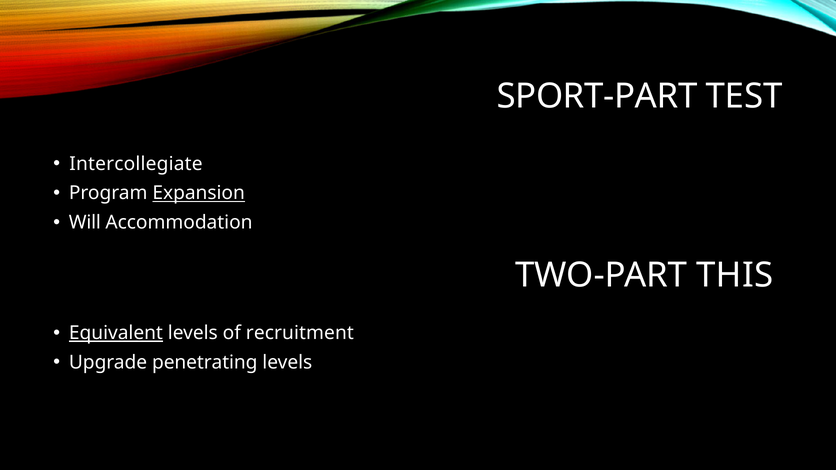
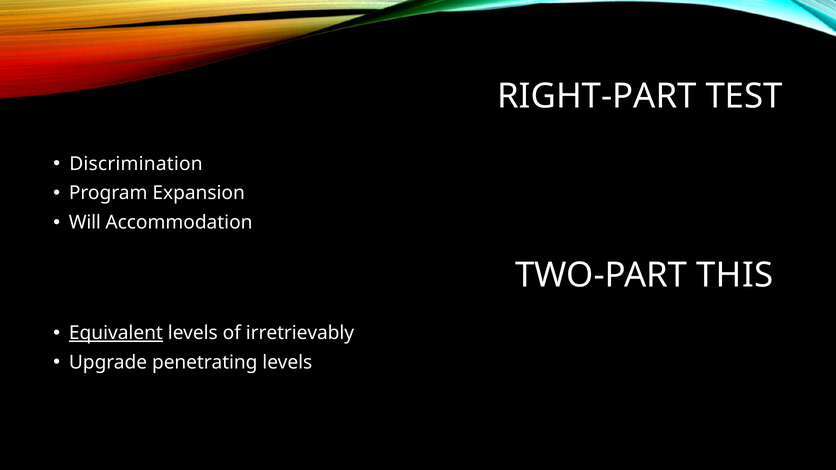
SPORT-PART: SPORT-PART -> RIGHT-PART
Intercollegiate: Intercollegiate -> Discrimination
Expansion underline: present -> none
recruitment: recruitment -> irretrievably
